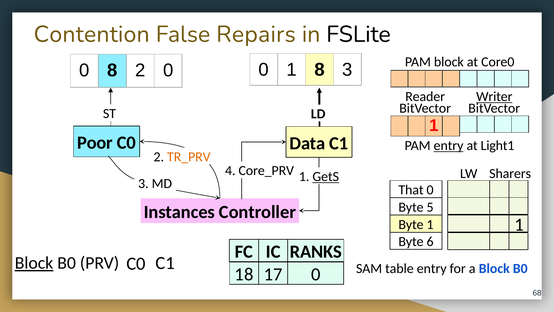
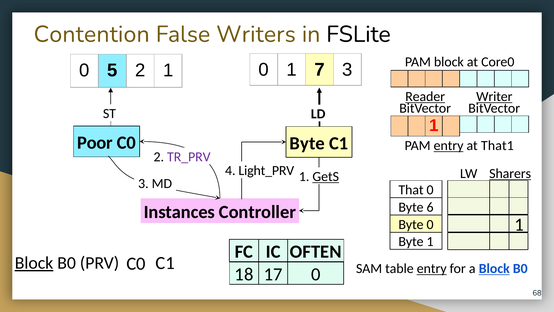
Repairs: Repairs -> Writers
1 8: 8 -> 7
0 8: 8 -> 5
2 0: 0 -> 1
Reader underline: none -> present
Data at (307, 143): Data -> Byte
Light1: Light1 -> That1
TR_PRV colour: orange -> purple
Core_PRV: Core_PRV -> Light_PRV
Sharers underline: none -> present
5: 5 -> 6
Byte 1: 1 -> 0
Byte 6: 6 -> 1
RANKS: RANKS -> OFTEN
entry at (432, 268) underline: none -> present
Block at (494, 268) underline: none -> present
